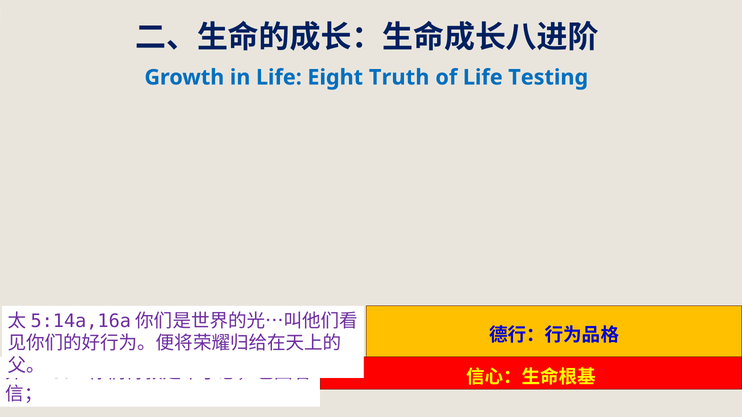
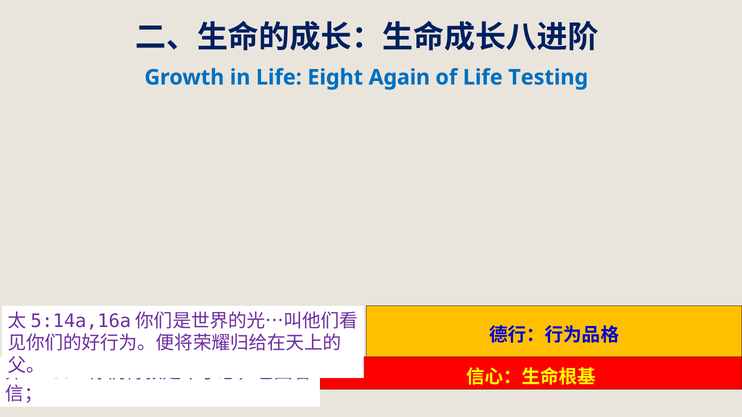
Truth: Truth -> Again
